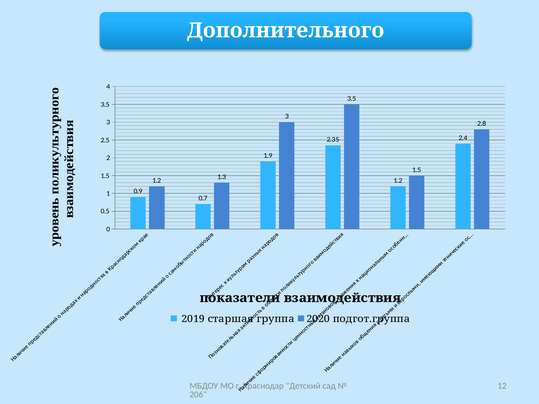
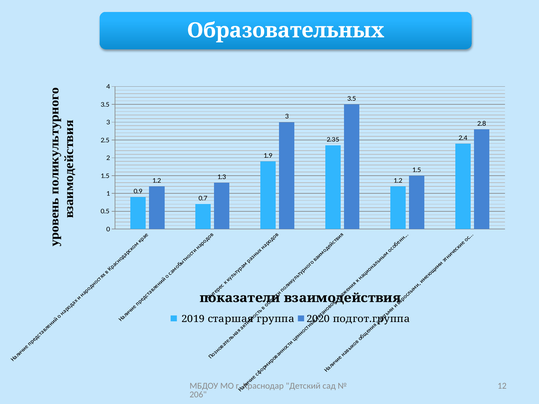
Дополнительного: Дополнительного -> Образовательных
